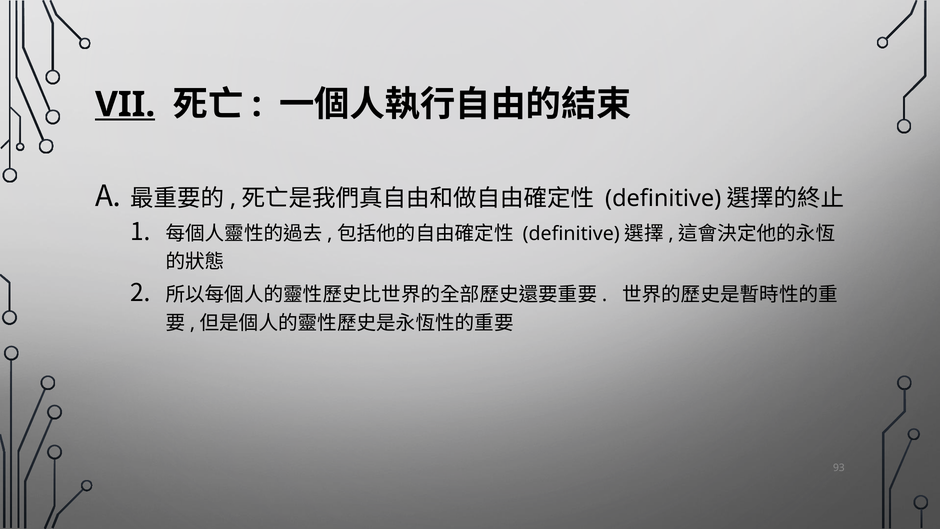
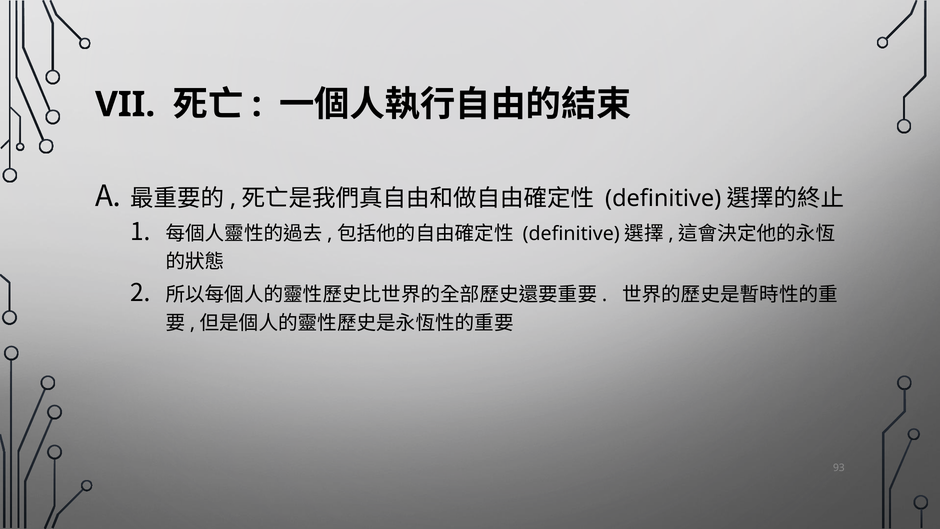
VII underline: present -> none
